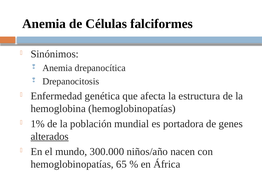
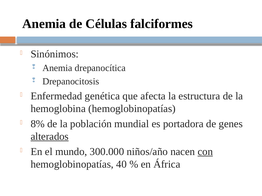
1%: 1% -> 8%
con underline: none -> present
65: 65 -> 40
